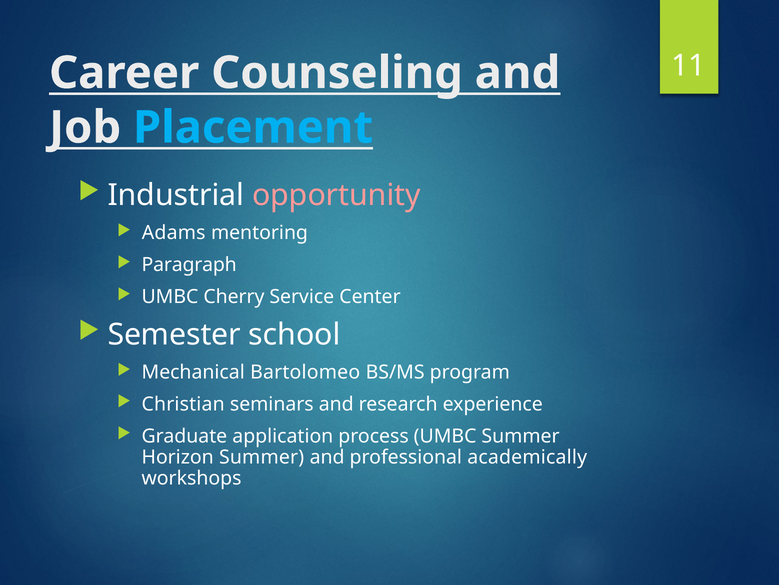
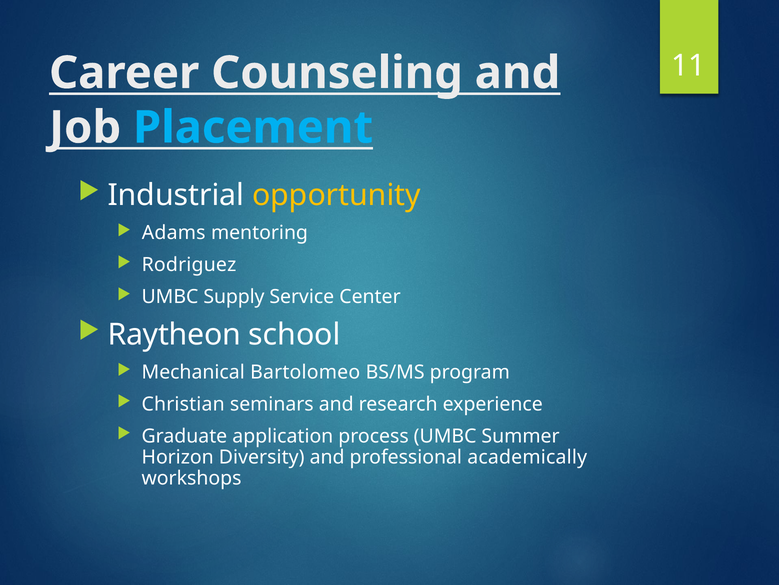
opportunity colour: pink -> yellow
Paragraph: Paragraph -> Rodriguez
Cherry: Cherry -> Supply
Semester: Semester -> Raytheon
Horizon Summer: Summer -> Diversity
